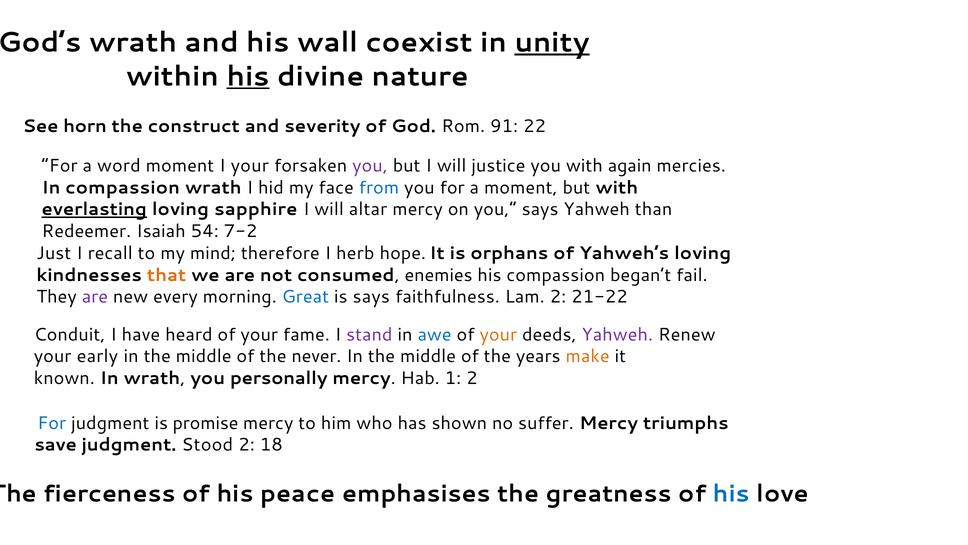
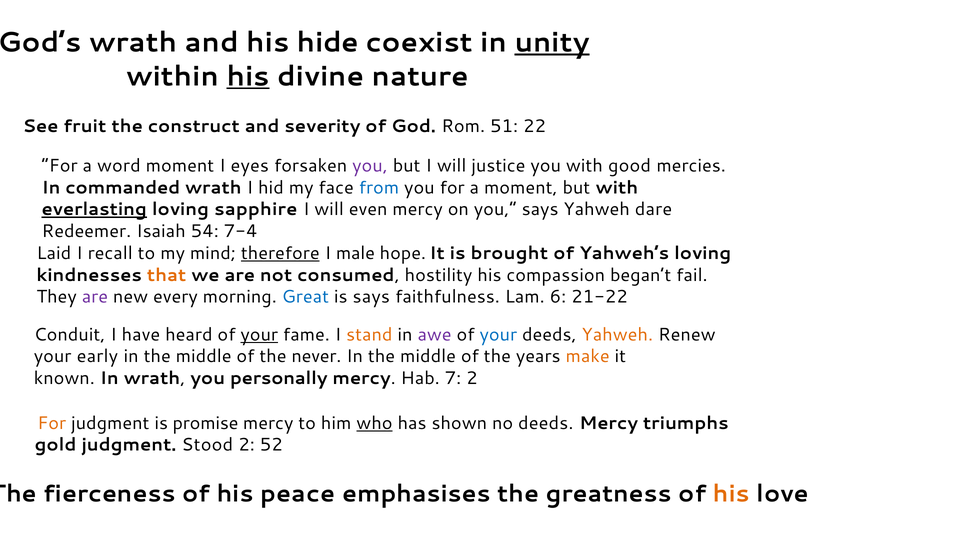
wall: wall -> hide
horn: horn -> fruit
91: 91 -> 51
I your: your -> eyes
again: again -> good
In compassion: compassion -> commanded
altar: altar -> even
than: than -> dare
7-2: 7-2 -> 7-4
Just: Just -> Laid
therefore underline: none -> present
herb: herb -> male
orphans: orphans -> brought
enemies: enemies -> hostility
Lam 2: 2 -> 6
your at (259, 334) underline: none -> present
stand colour: purple -> orange
awe colour: blue -> purple
your at (498, 334) colour: orange -> blue
Yahweh at (617, 334) colour: purple -> orange
1: 1 -> 7
For at (52, 423) colour: blue -> orange
who underline: none -> present
no suffer: suffer -> deeds
save: save -> gold
18: 18 -> 52
his at (731, 493) colour: blue -> orange
